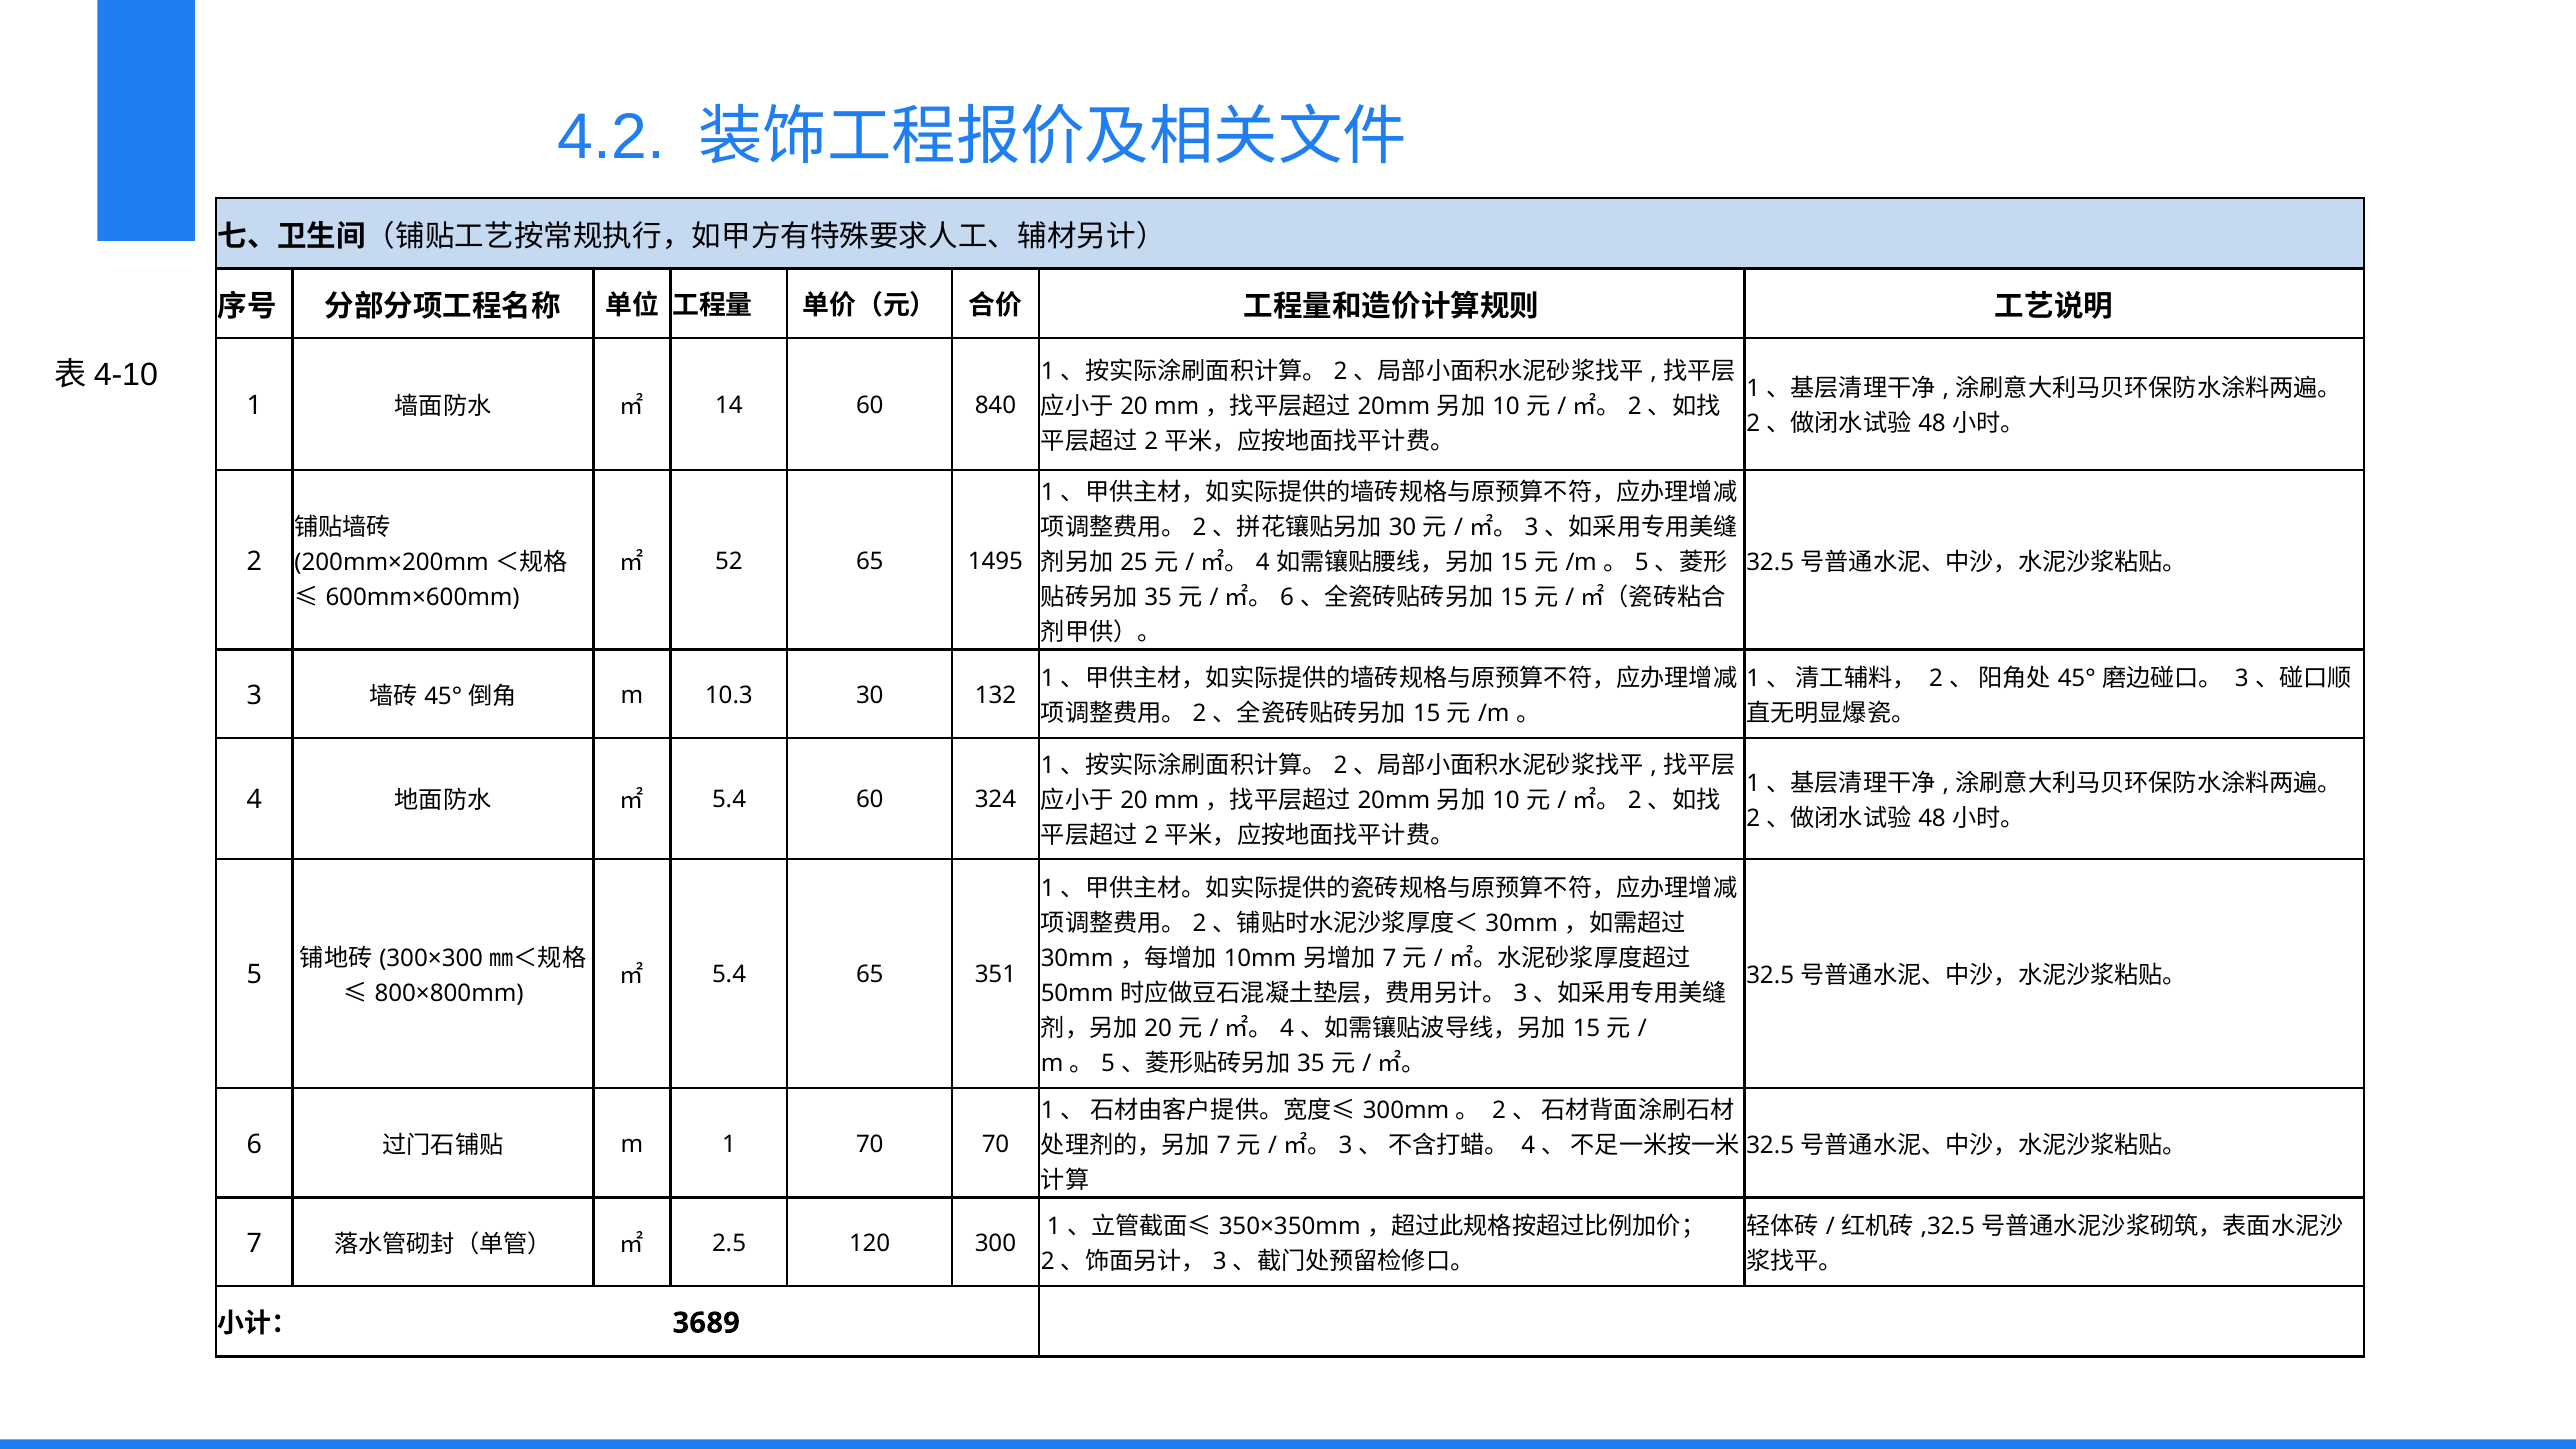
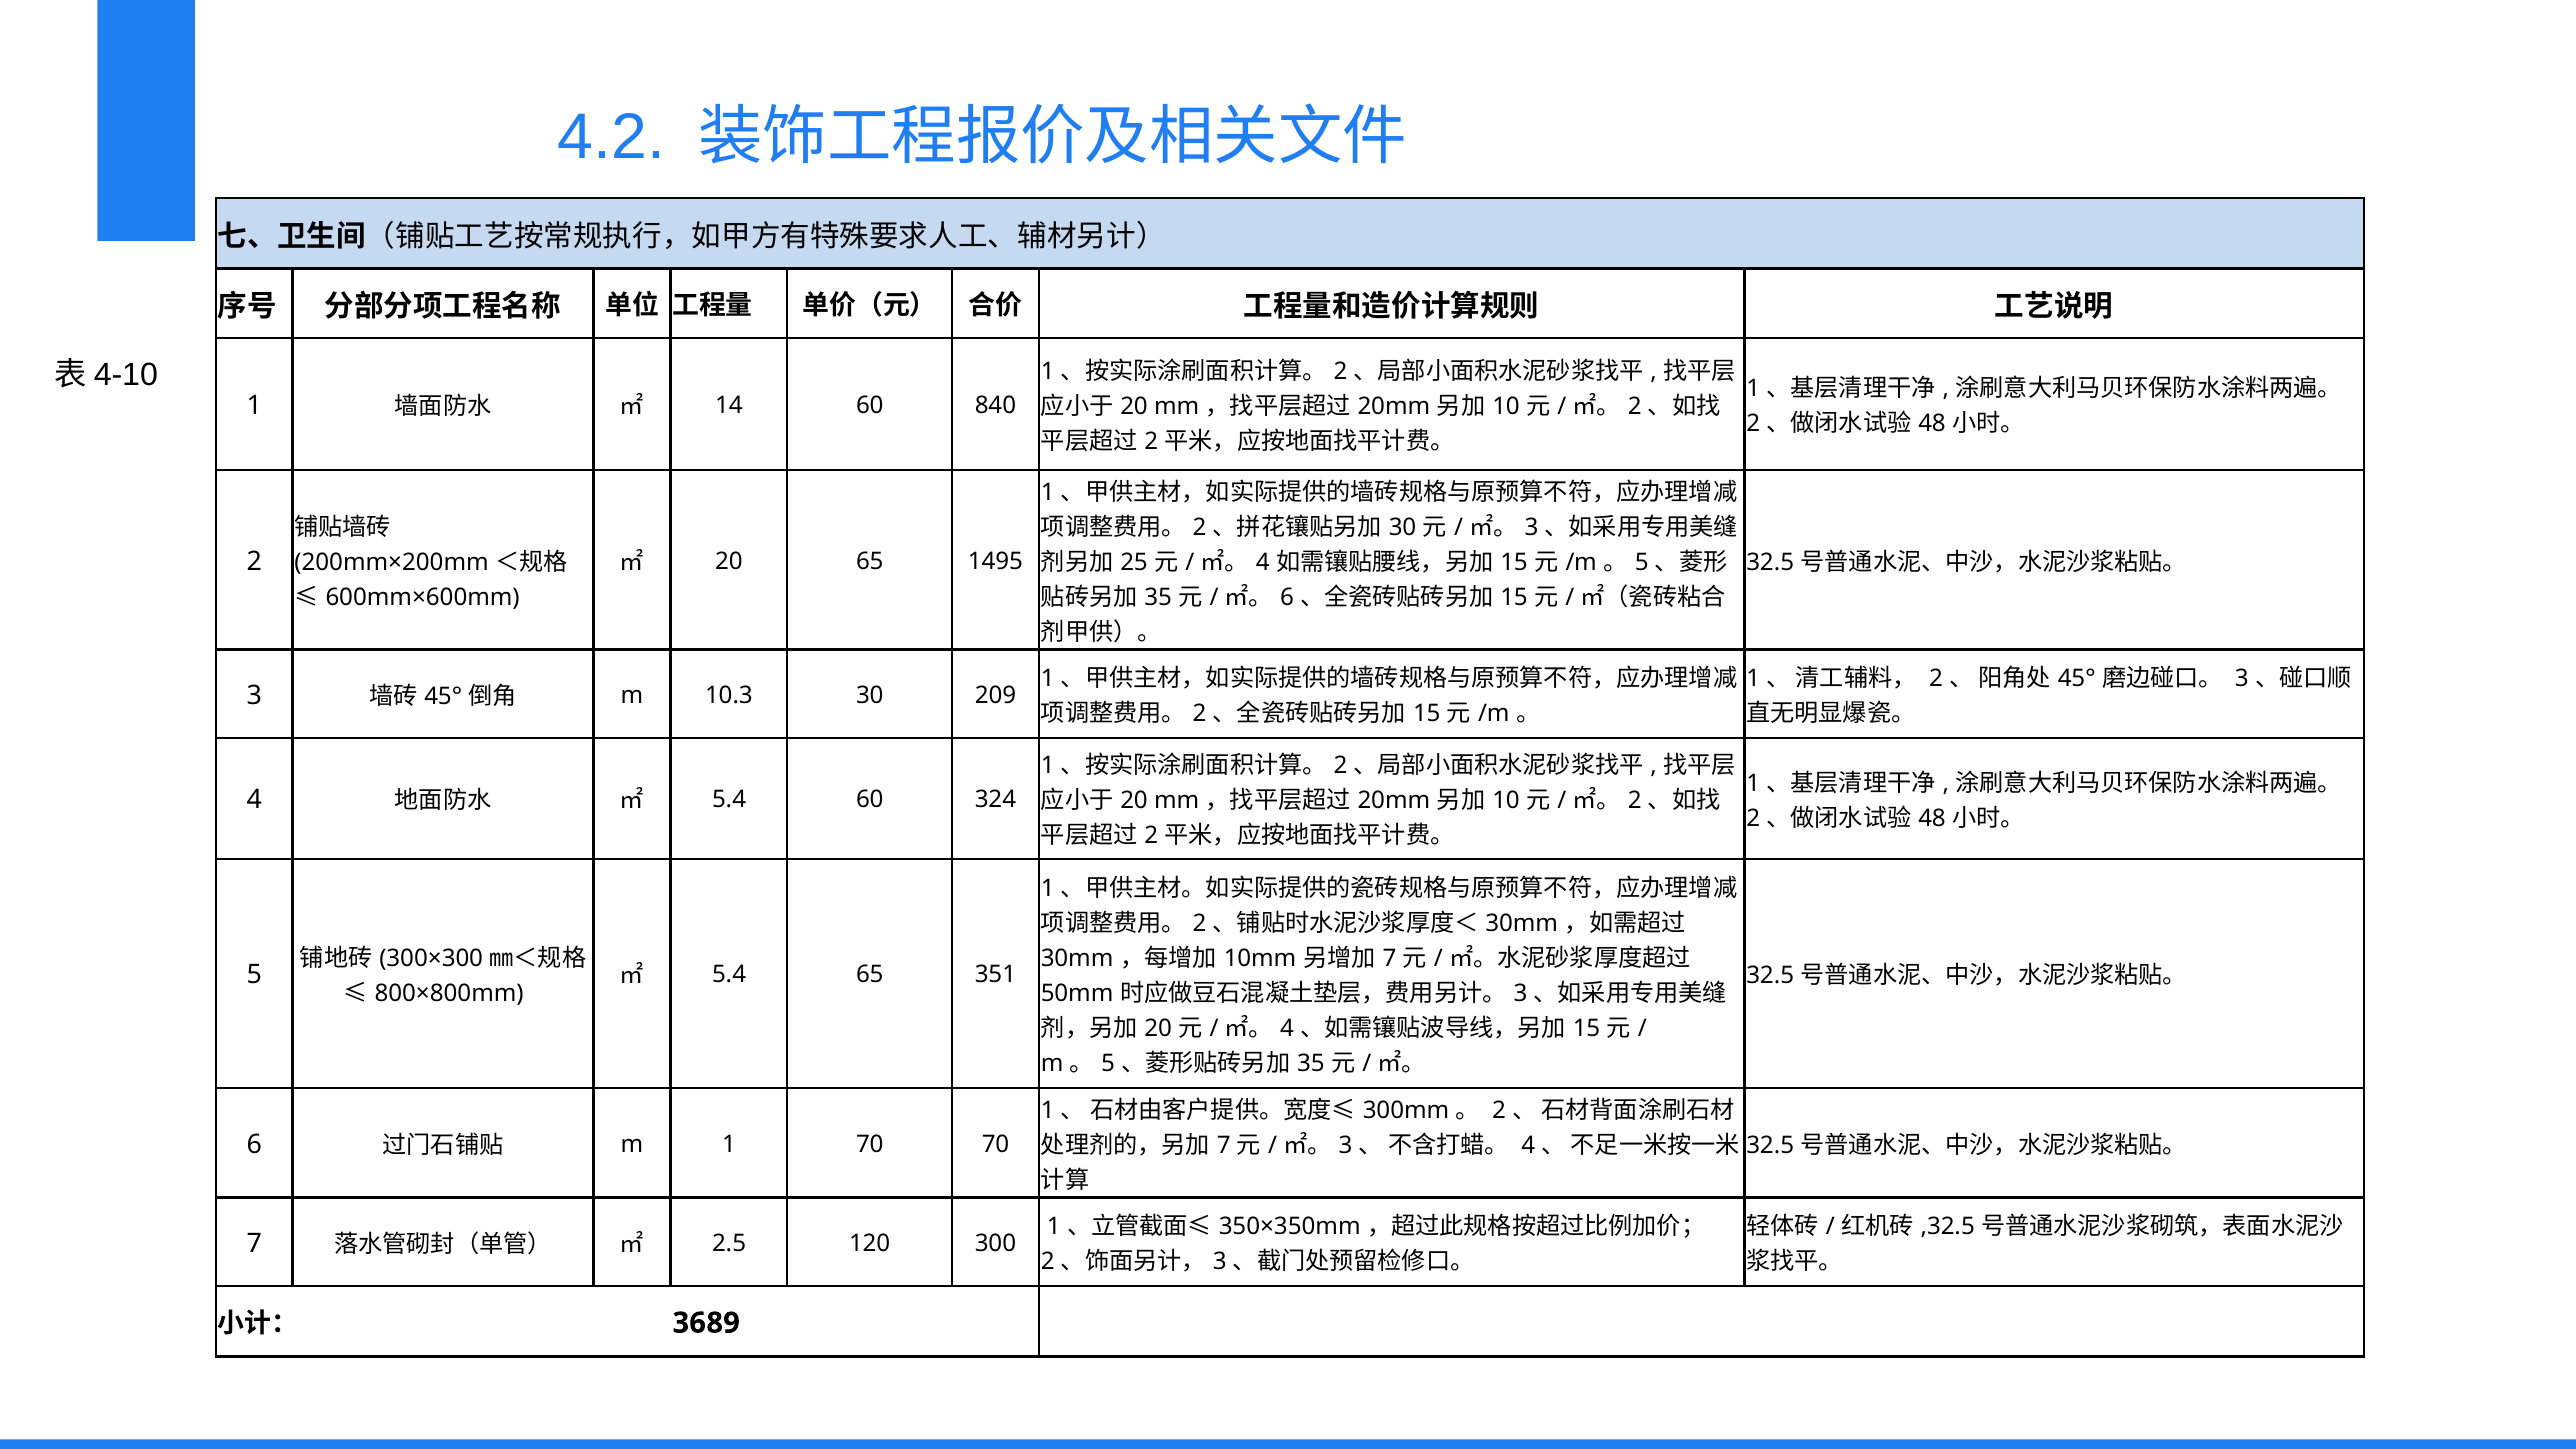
52 at (729, 561): 52 -> 20
132: 132 -> 209
